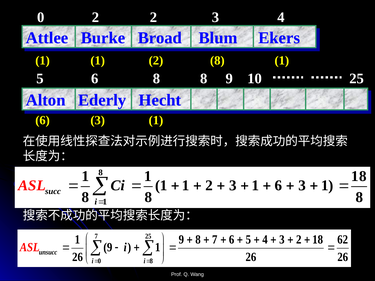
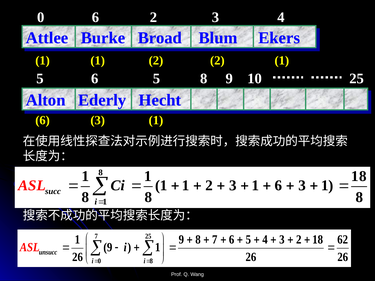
0 2: 2 -> 6
2 8: 8 -> 2
5 6 8: 8 -> 5
